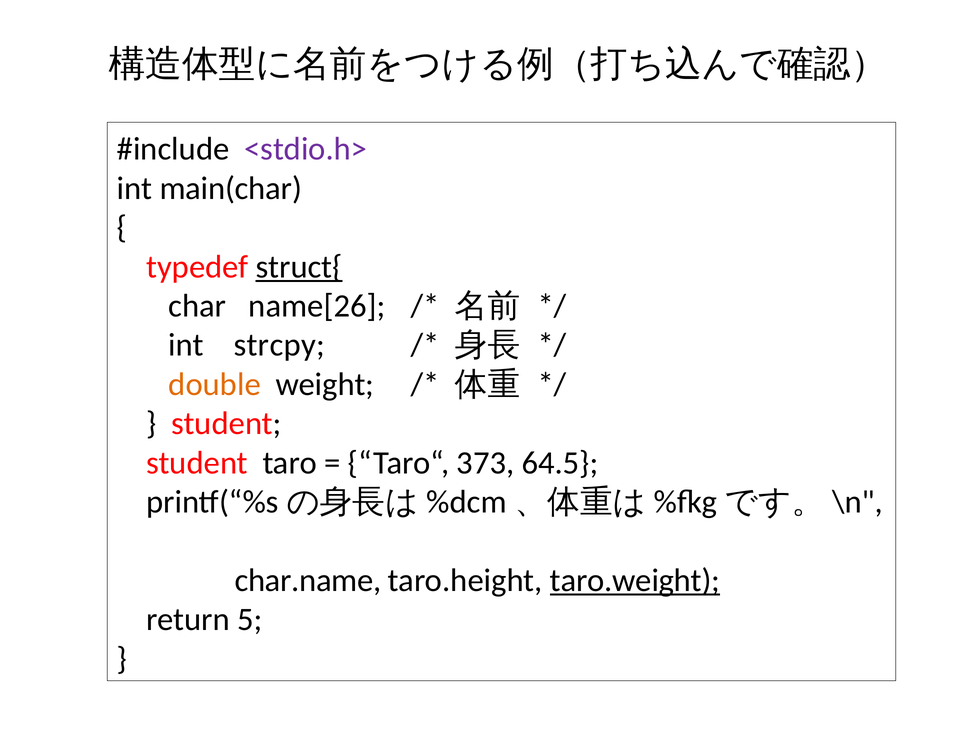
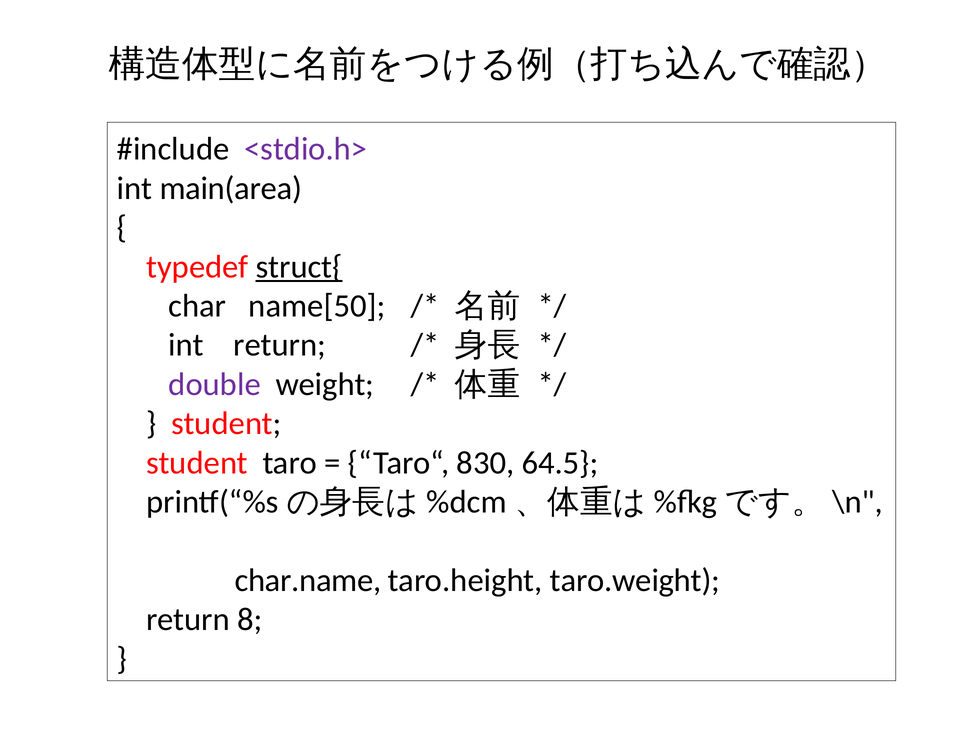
main(char: main(char -> main(area
name[26: name[26 -> name[50
int strcpy: strcpy -> return
double colour: orange -> purple
373: 373 -> 830
taro.weight underline: present -> none
5: 5 -> 8
